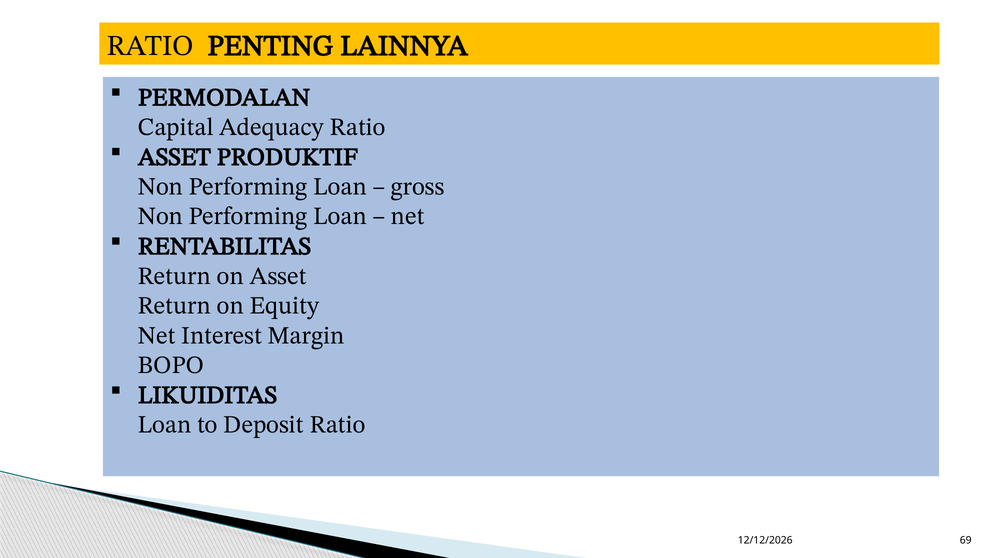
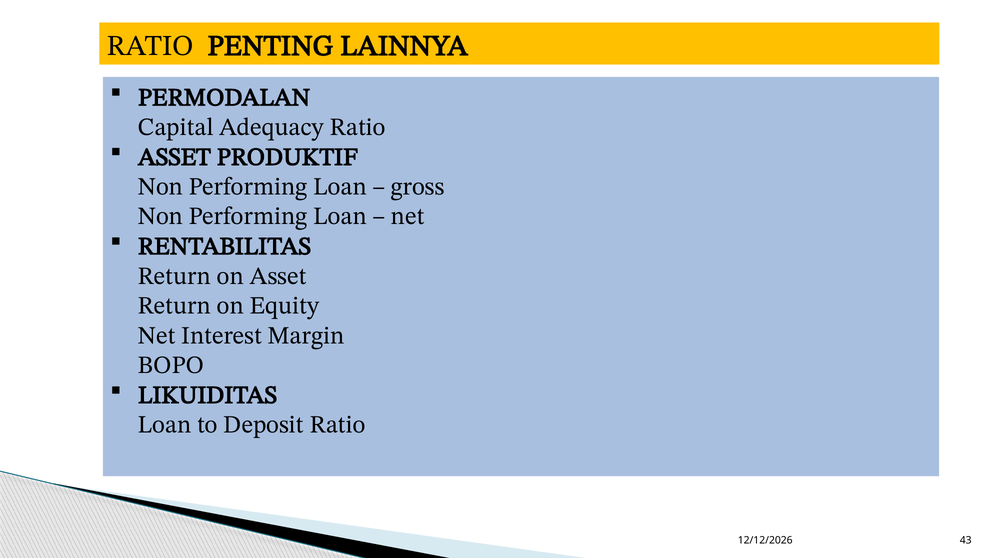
69: 69 -> 43
